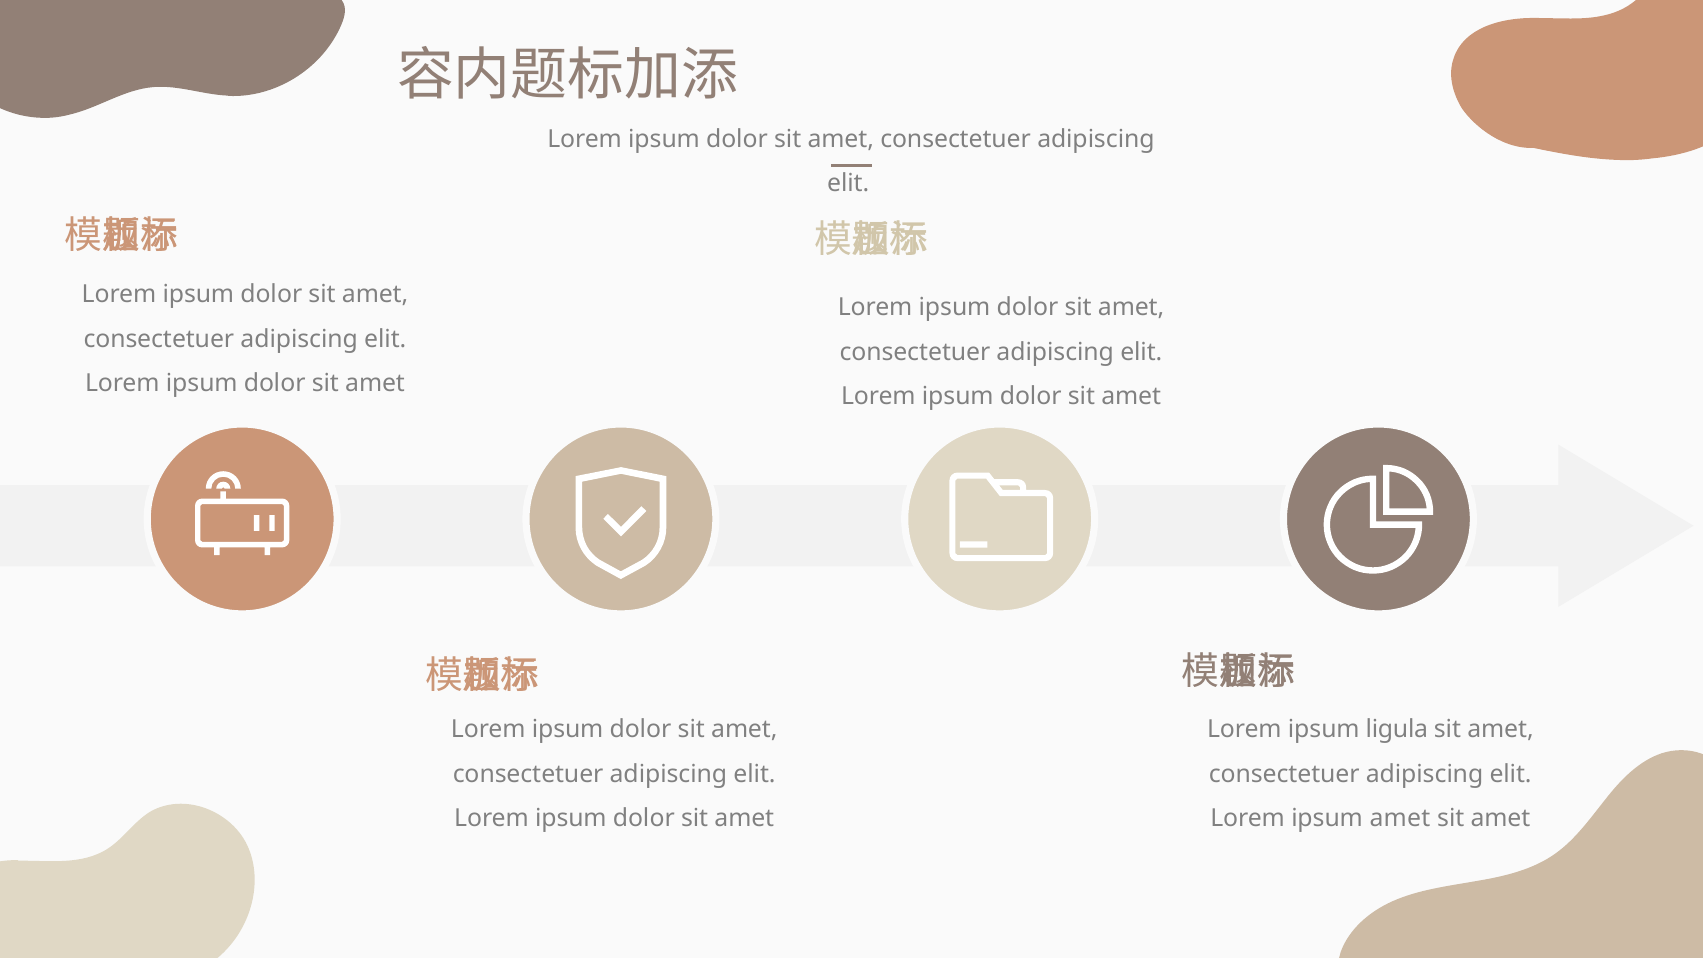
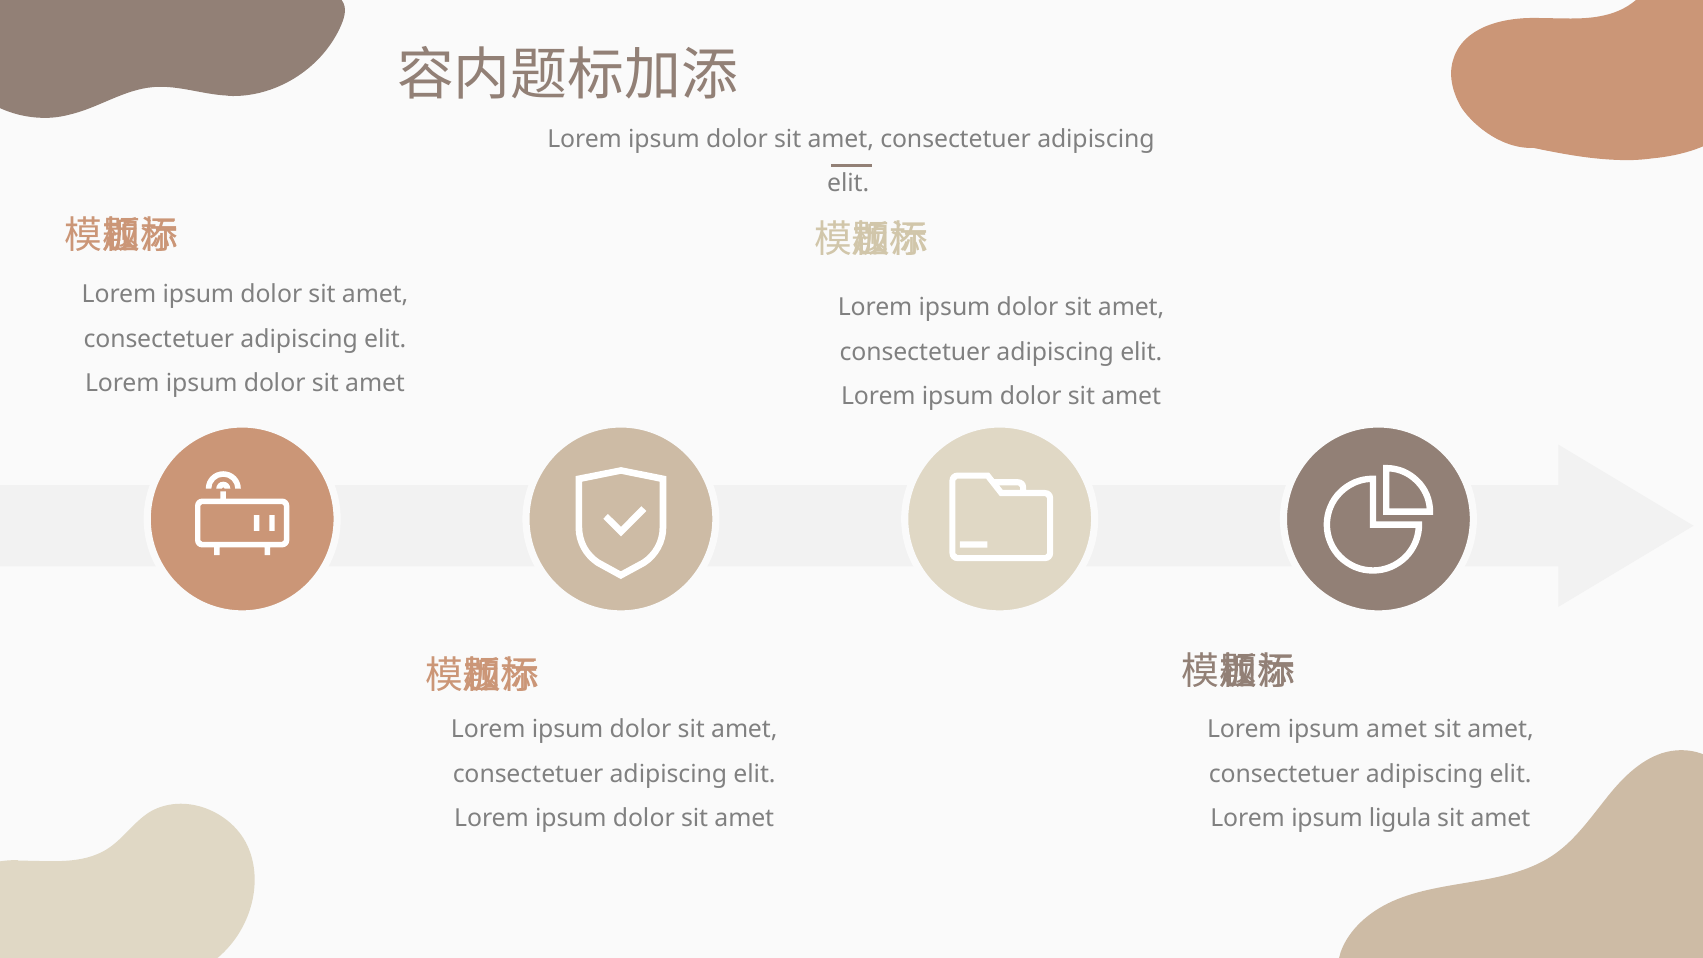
ipsum ligula: ligula -> amet
ipsum amet: amet -> ligula
